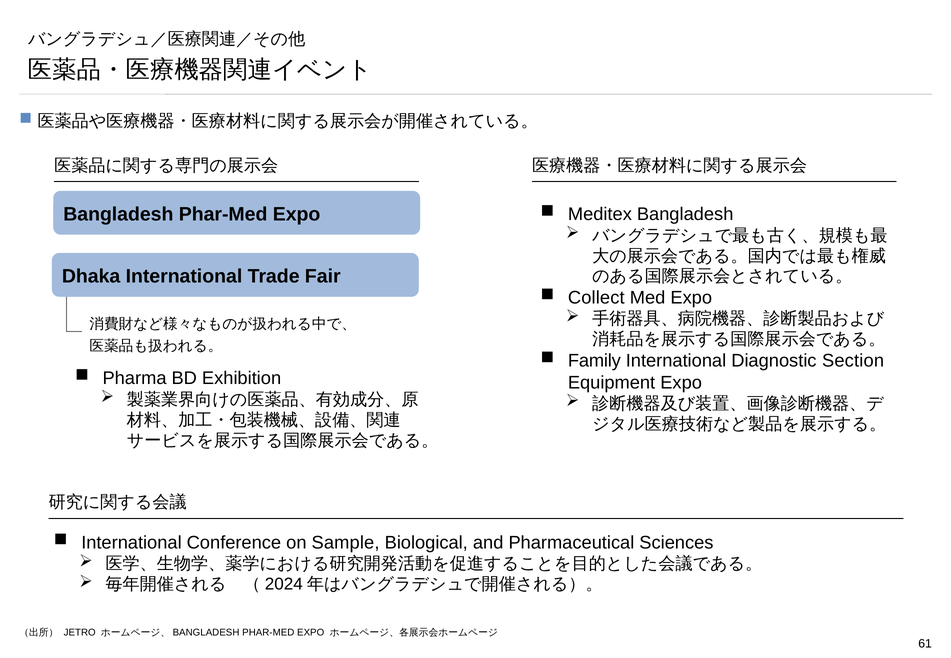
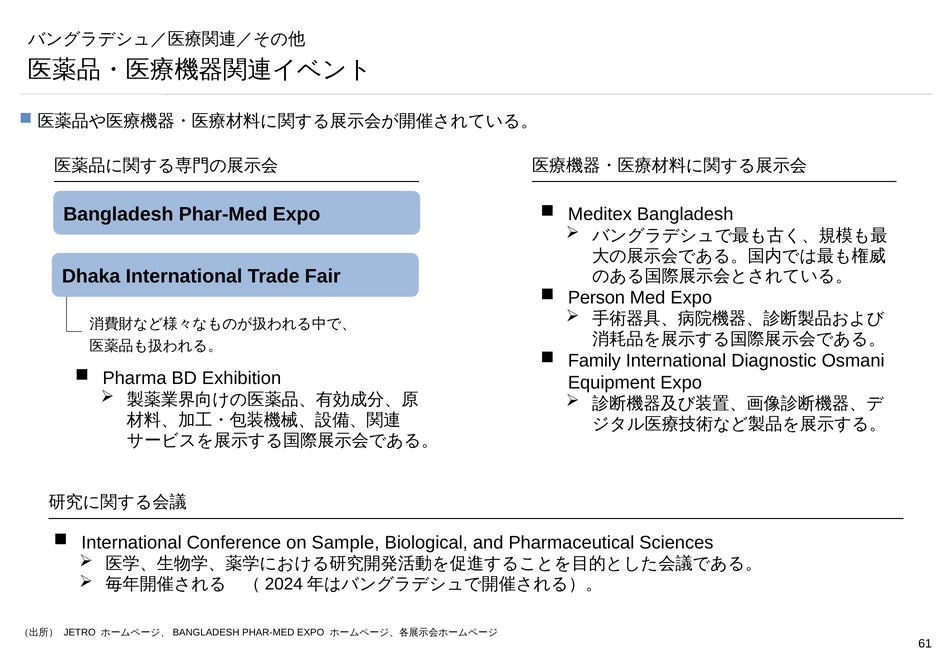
Collect: Collect -> Person
Section: Section -> Osmani
